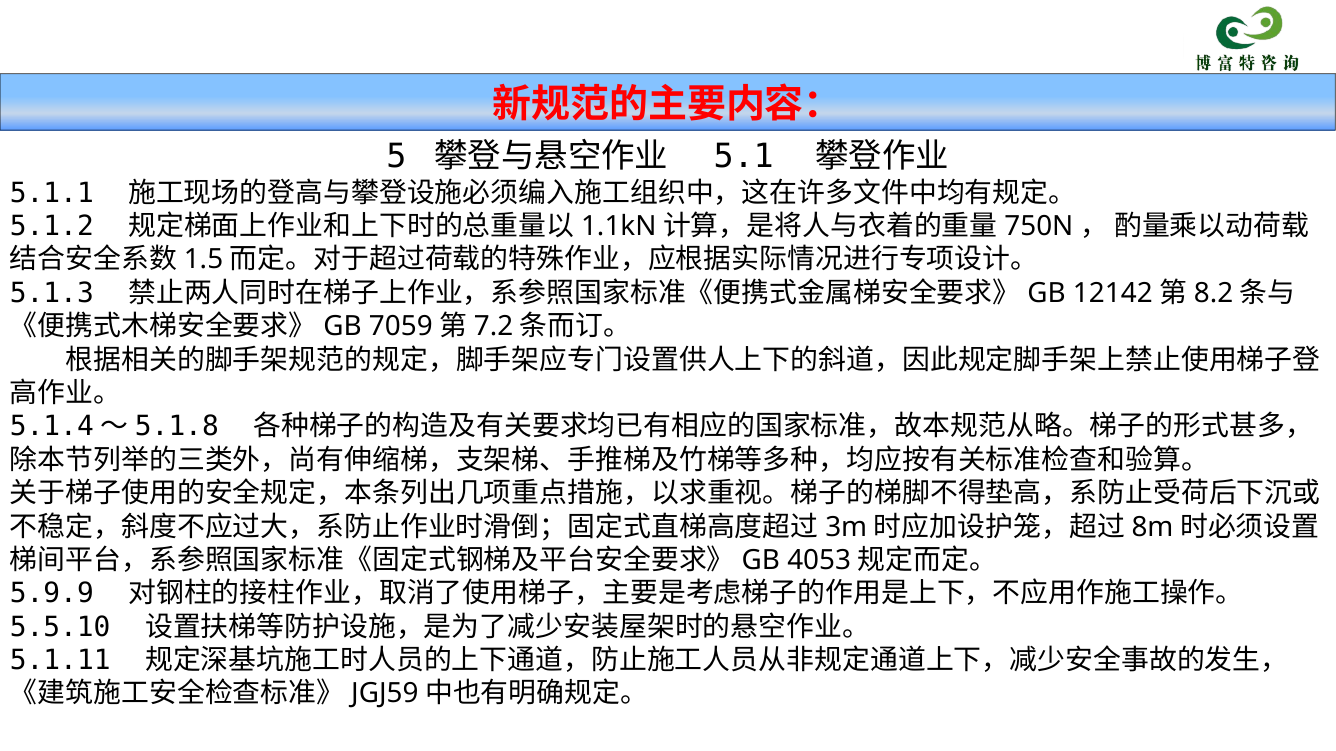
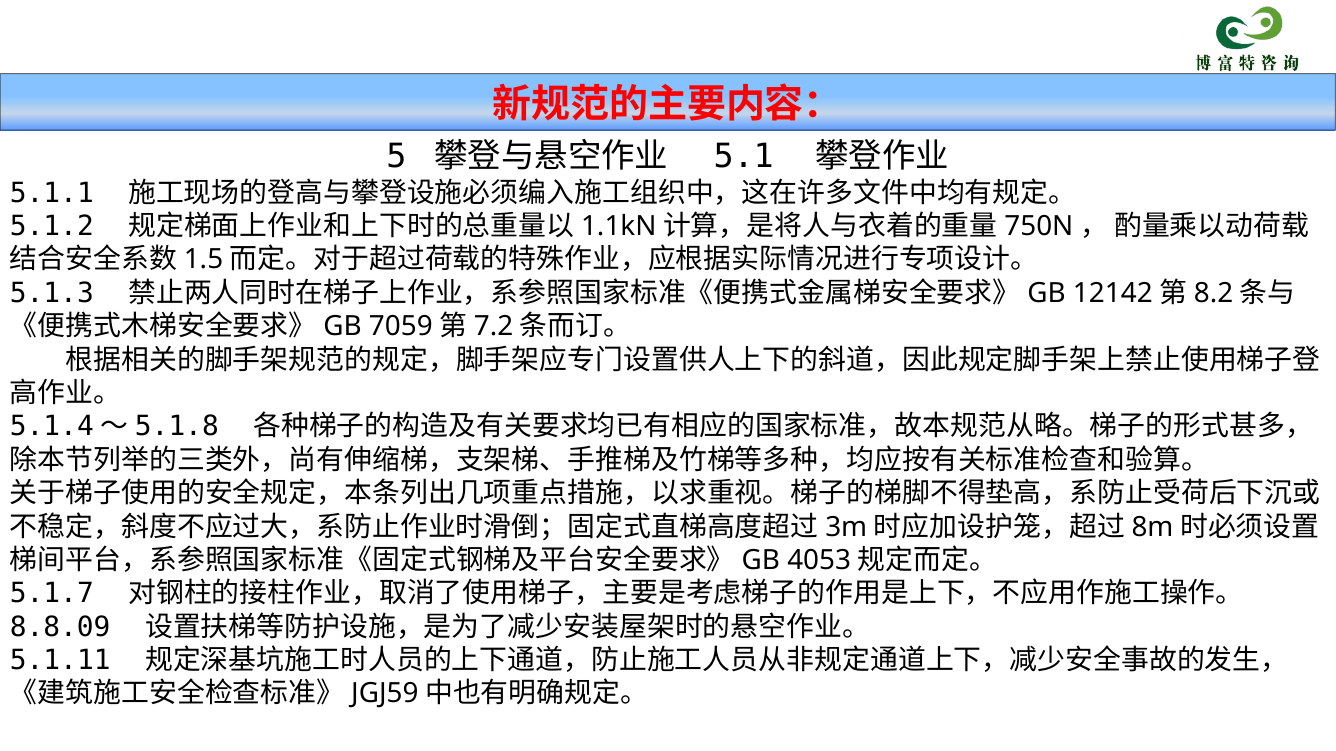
5.9.9: 5.9.9 -> 5.1.7
5.5.10: 5.5.10 -> 8.8.09
